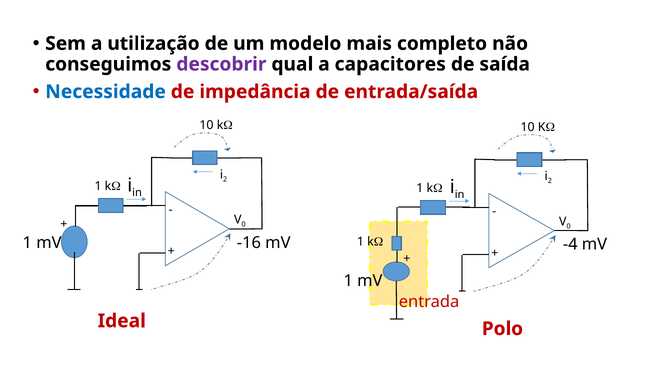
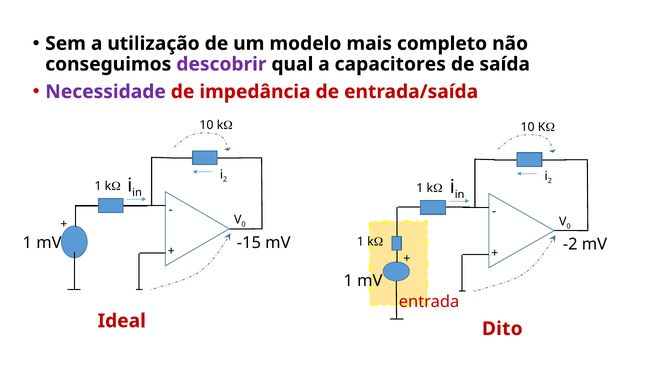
Necessidade colour: blue -> purple
-16: -16 -> -15
-4: -4 -> -2
Polo: Polo -> Dito
